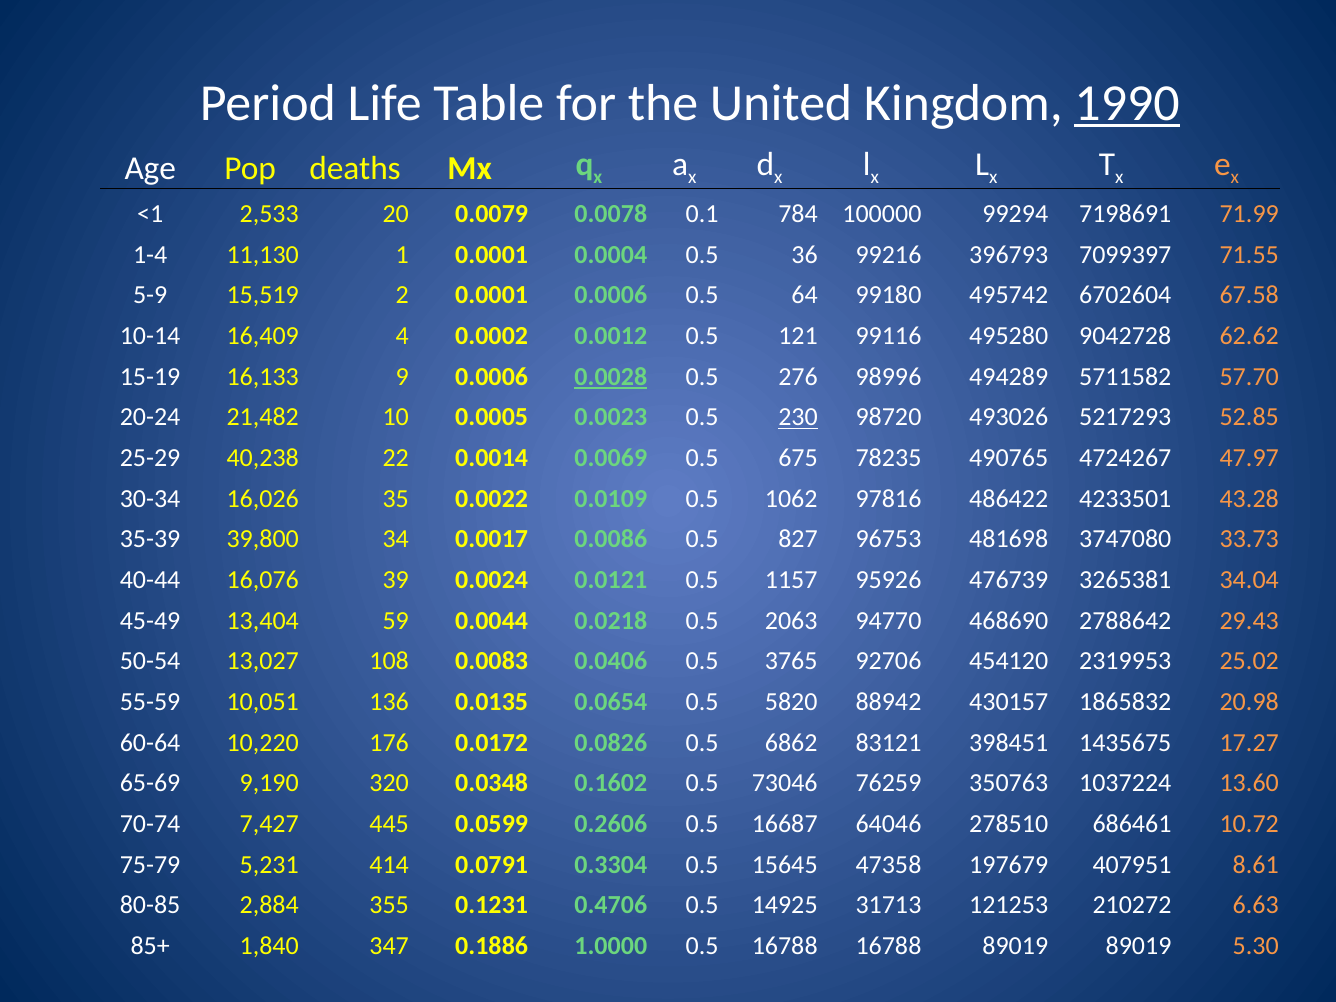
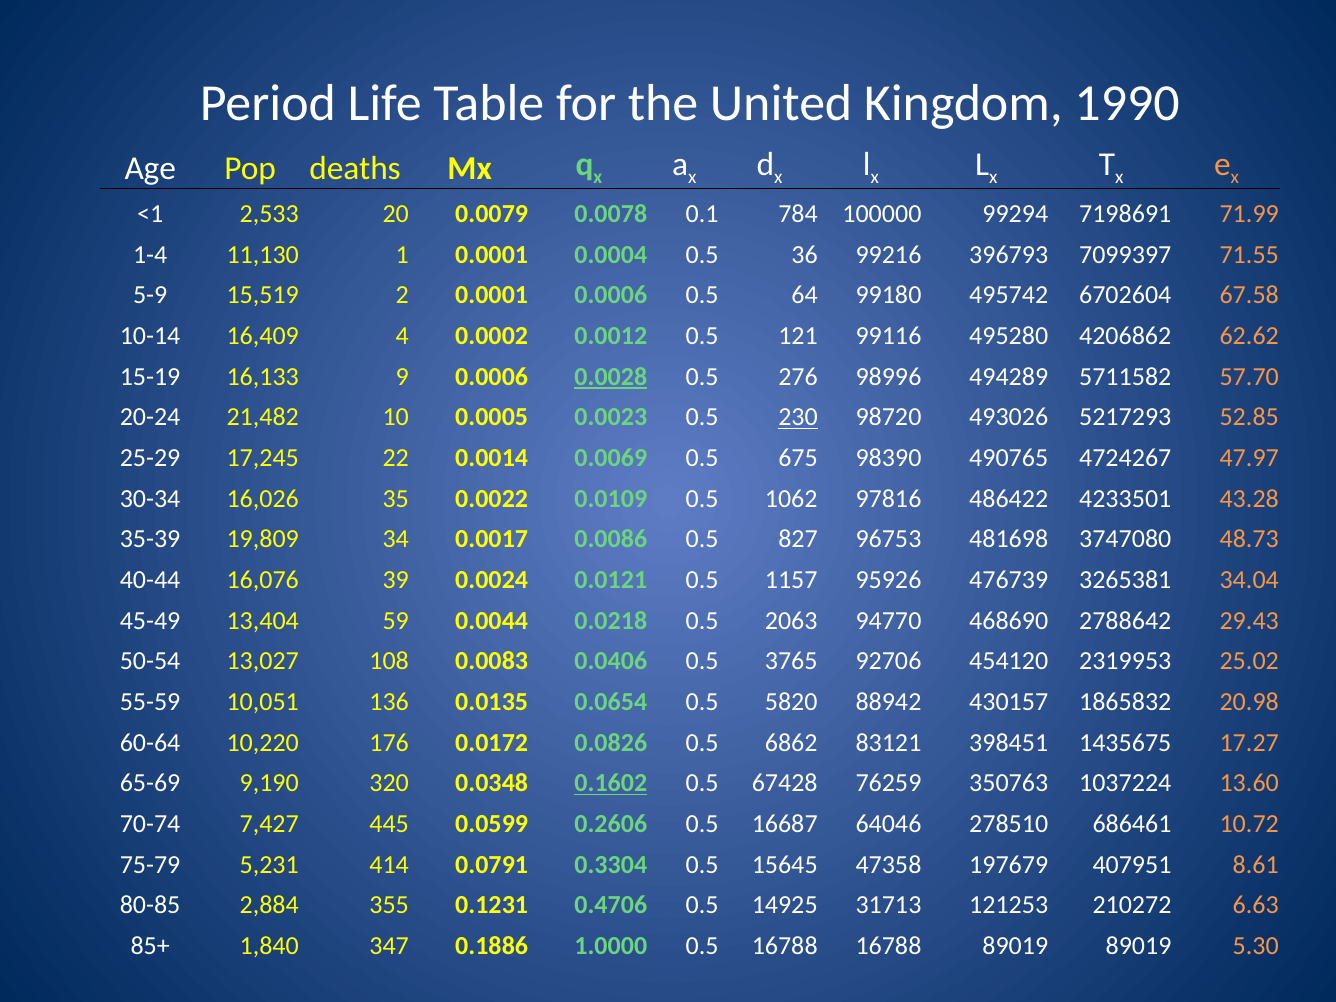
1990 underline: present -> none
9042728: 9042728 -> 4206862
40,238: 40,238 -> 17,245
78235: 78235 -> 98390
39,800: 39,800 -> 19,809
33.73: 33.73 -> 48.73
0.1602 underline: none -> present
73046: 73046 -> 67428
